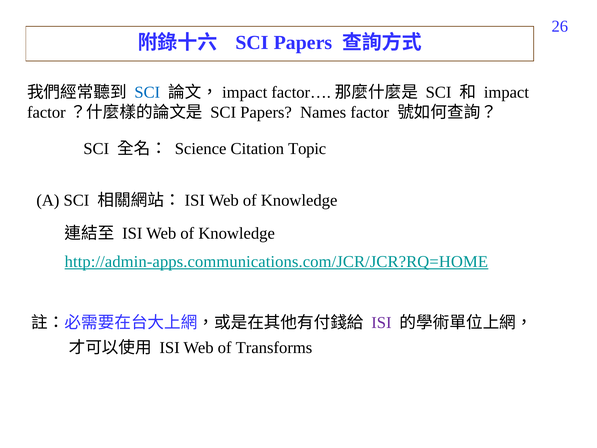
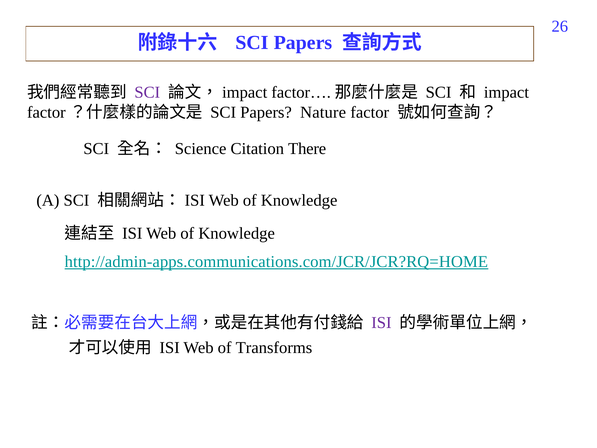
SCI at (147, 92) colour: blue -> purple
Names: Names -> Nature
Topic: Topic -> There
